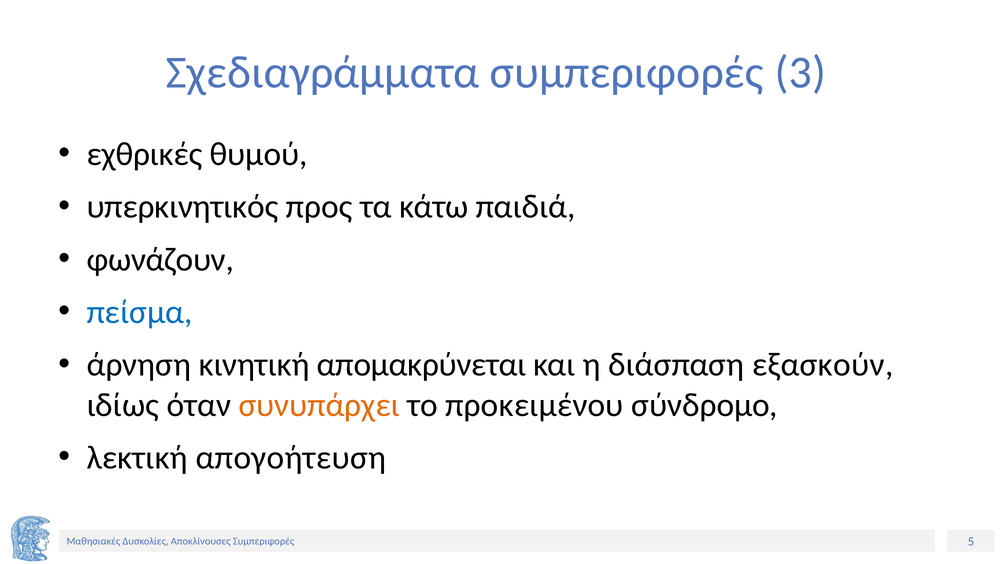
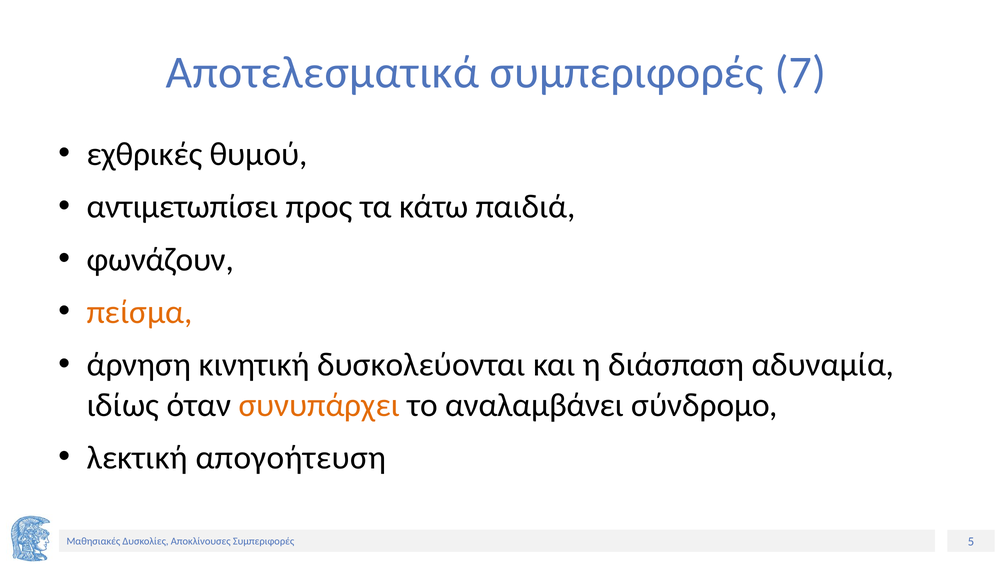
Σχεδιαγράμματα: Σχεδιαγράμματα -> Αποτελεσματικά
3: 3 -> 7
υπερκινητικός: υπερκινητικός -> αντιμετωπίσει
πείσμα colour: blue -> orange
απομακρύνεται: απομακρύνεται -> δυσκολεύονται
εξασκούν: εξασκούν -> αδυναμία
προκειμένου: προκειμένου -> αναλαμβάνει
